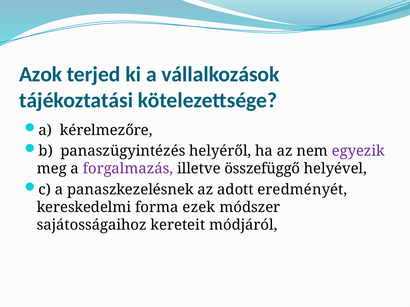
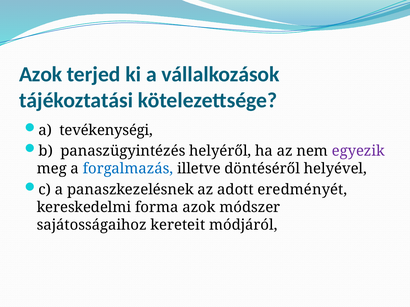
kérelmezőre: kérelmezőre -> tevékenységi
forgalmazás colour: purple -> blue
összefüggő: összefüggő -> döntéséről
forma ezek: ezek -> azok
